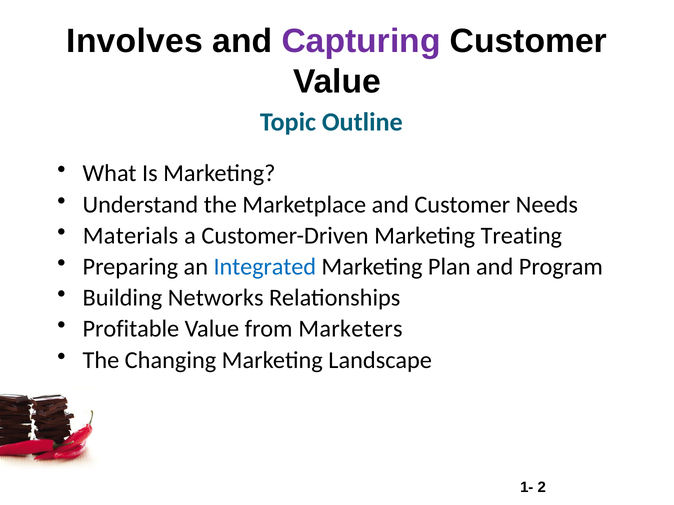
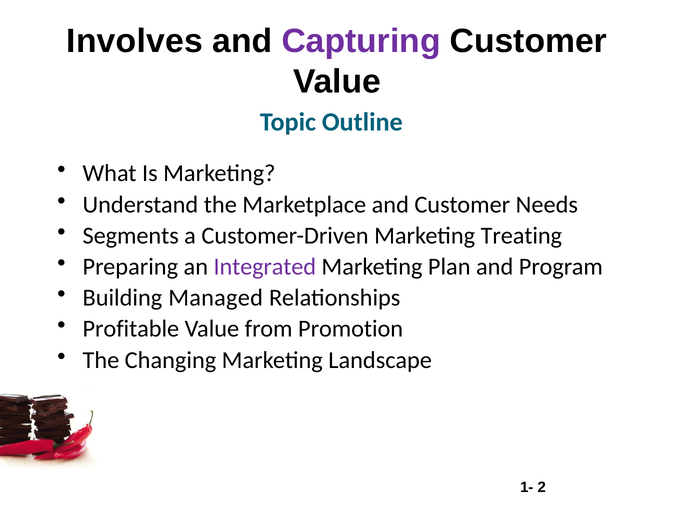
Materials: Materials -> Segments
Integrated colour: blue -> purple
Networks: Networks -> Managed
Marketers: Marketers -> Promotion
